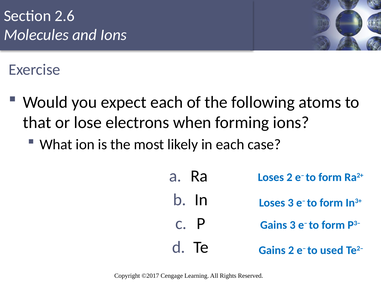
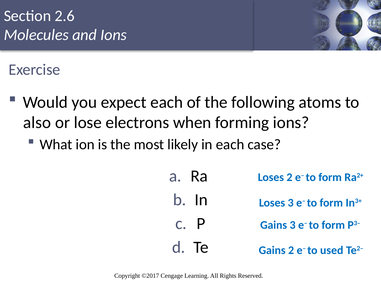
that: that -> also
